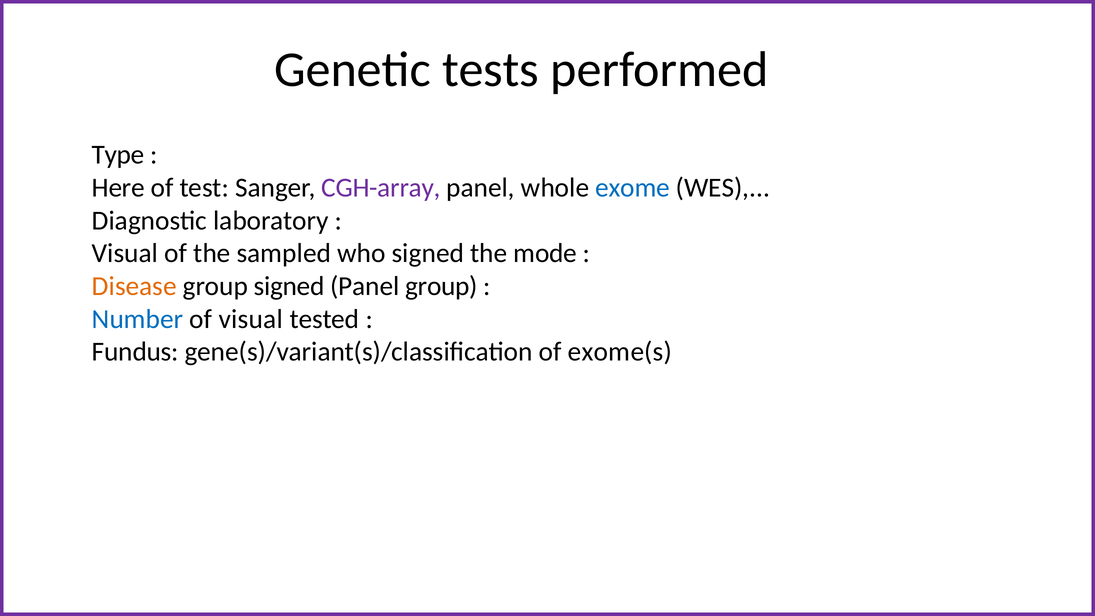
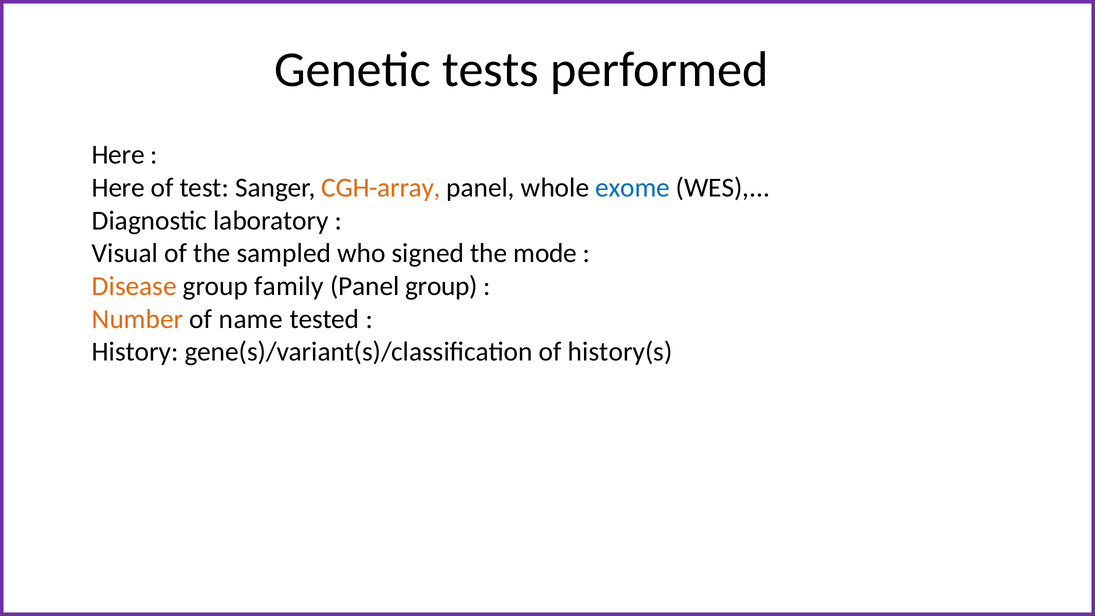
Type at (118, 155): Type -> Here
CGH-array colour: purple -> orange
group signed: signed -> family
Number colour: blue -> orange
of visual: visual -> name
Fundus: Fundus -> History
exome(s: exome(s -> history(s
